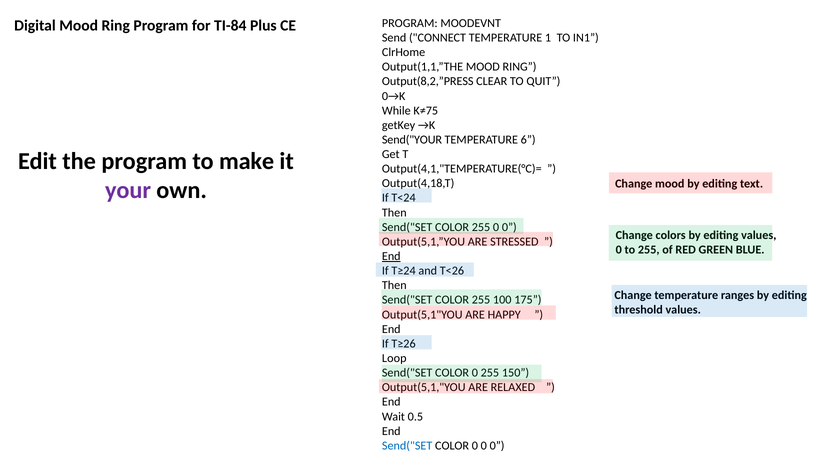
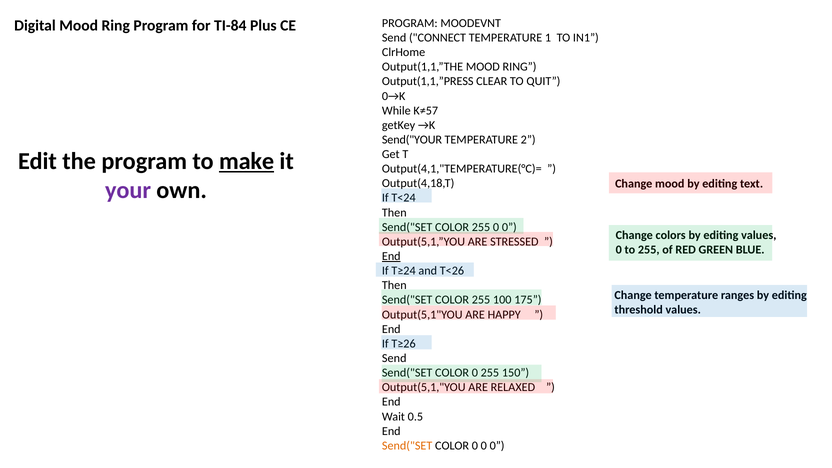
Output(8,2,”PRESS: Output(8,2,”PRESS -> Output(1,1,”PRESS
K≠75: K≠75 -> K≠57
6: 6 -> 2
make underline: none -> present
Loop at (394, 358): Loop -> Send
Send("SET at (407, 446) colour: blue -> orange
